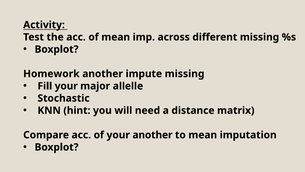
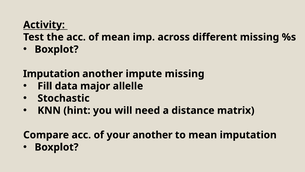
Homework at (51, 74): Homework -> Imputation
Fill your: your -> data
